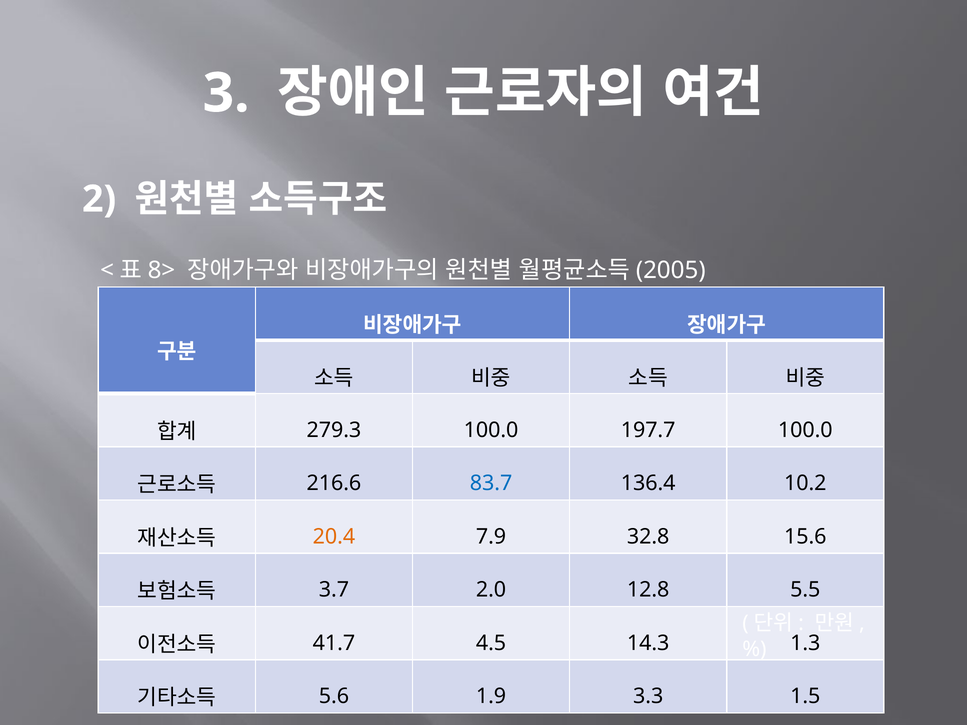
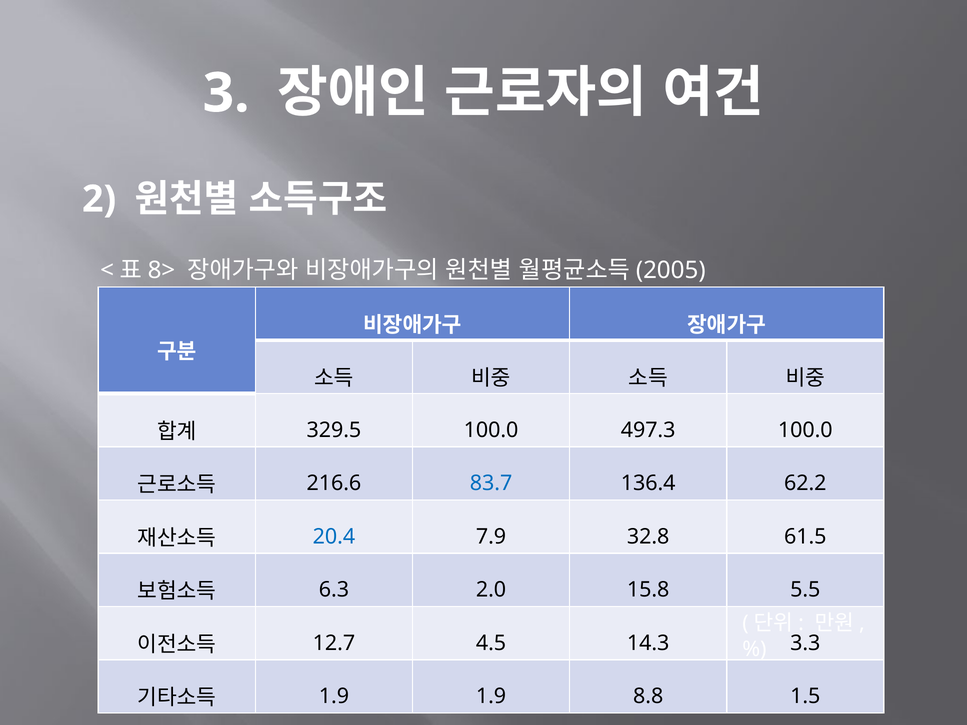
279.3: 279.3 -> 329.5
197.7: 197.7 -> 497.3
10.2: 10.2 -> 62.2
20.4 colour: orange -> blue
15.6: 15.6 -> 61.5
3.7: 3.7 -> 6.3
12.8: 12.8 -> 15.8
41.7: 41.7 -> 12.7
1.3: 1.3 -> 3.3
5.6 at (334, 697): 5.6 -> 1.9
3.3: 3.3 -> 8.8
